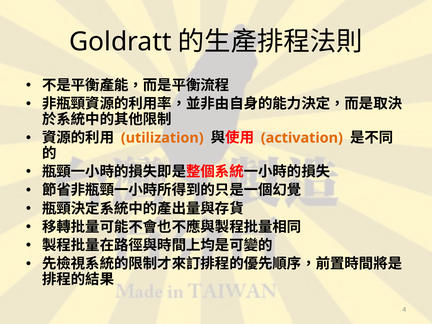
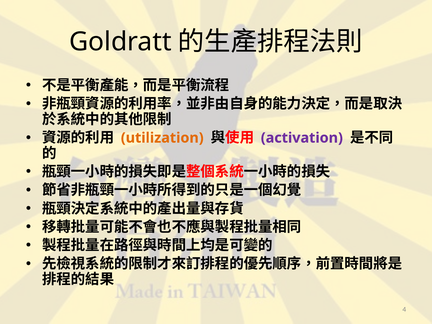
activation colour: orange -> purple
